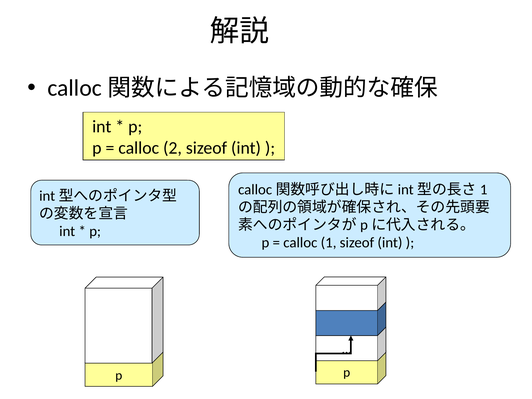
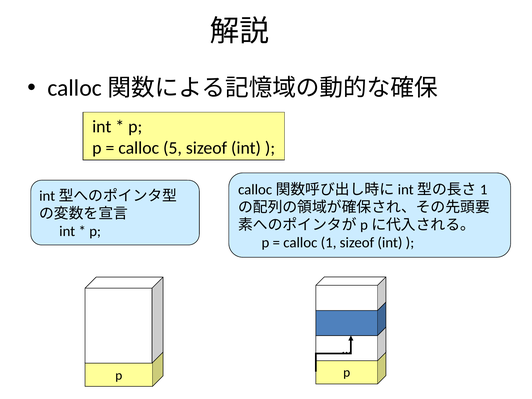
2: 2 -> 5
